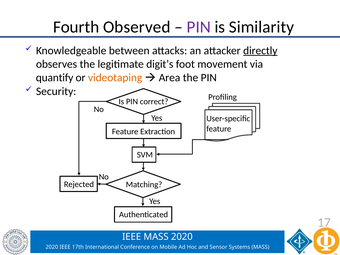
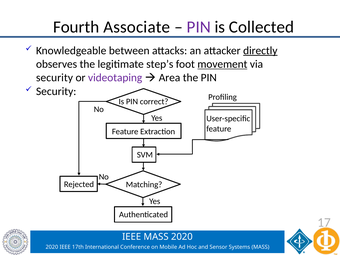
Observed: Observed -> Associate
Similarity: Similarity -> Collected
digit’s: digit’s -> step’s
movement underline: none -> present
quantify at (55, 78): quantify -> security
videotaping colour: orange -> purple
